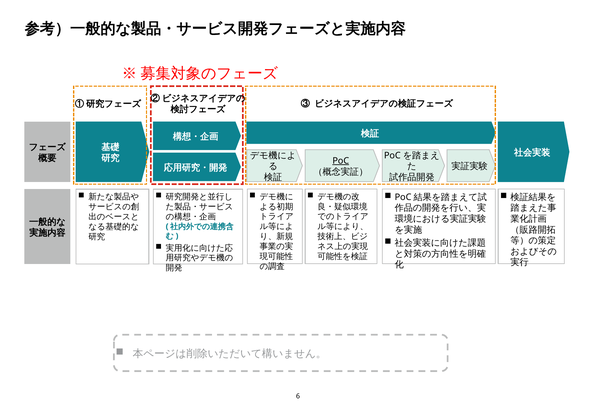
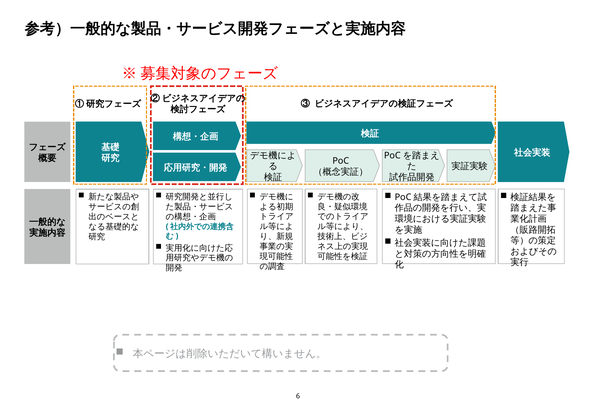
PoC underline: present -> none
